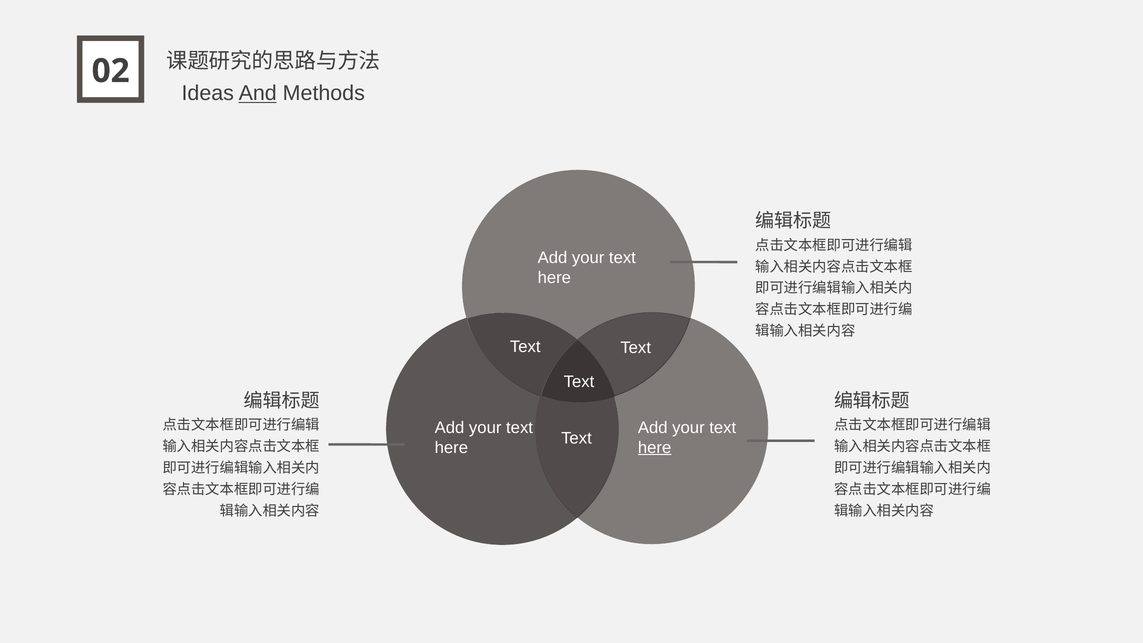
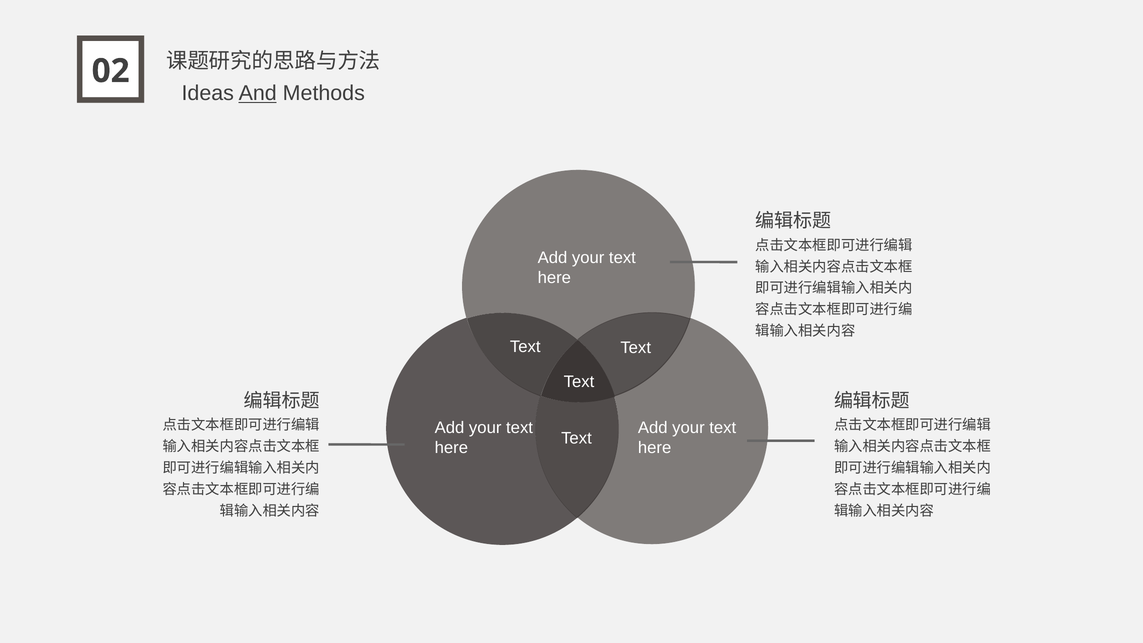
here at (655, 448) underline: present -> none
